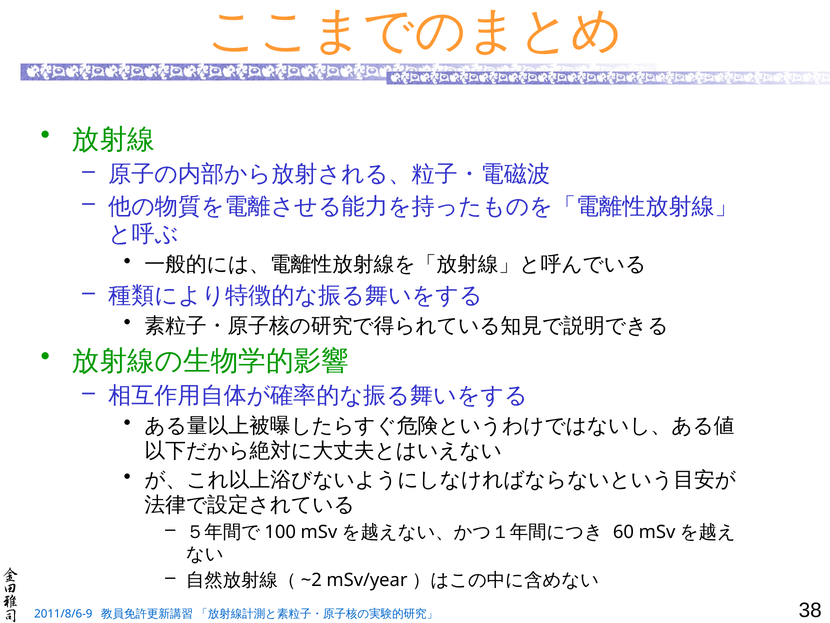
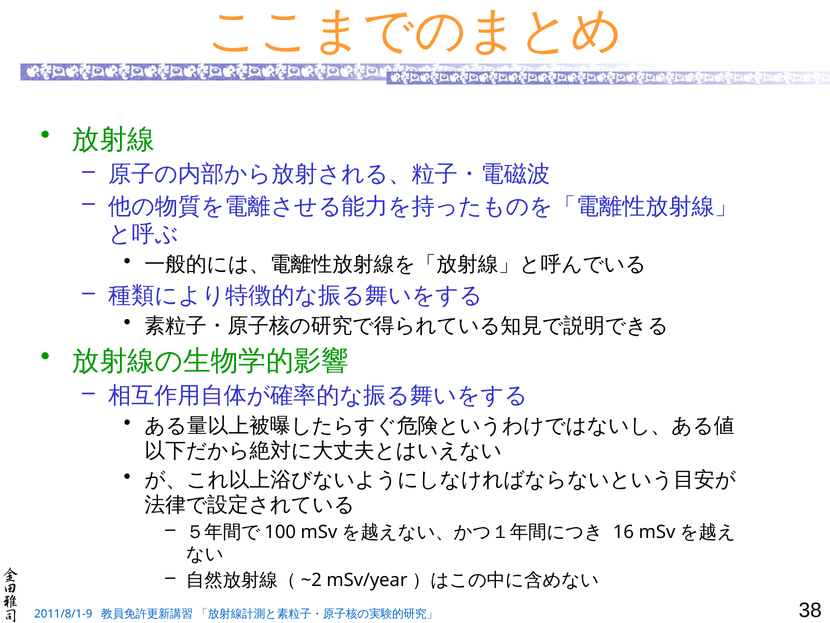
60: 60 -> 16
2011/8/6-9: 2011/8/6-9 -> 2011/8/1-9
